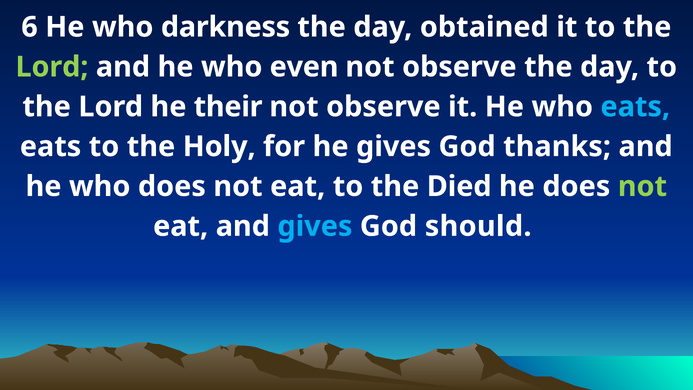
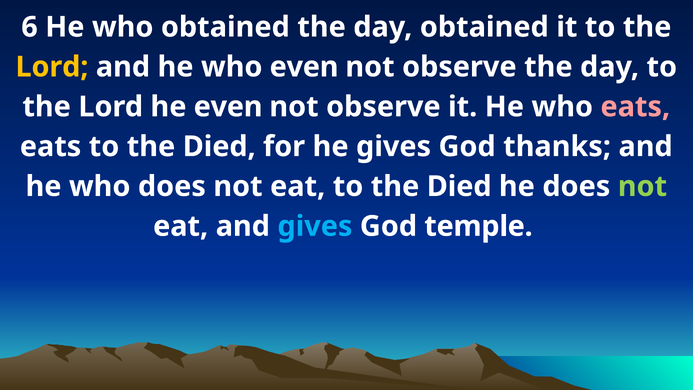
who darkness: darkness -> obtained
Lord at (52, 67) colour: light green -> yellow
he their: their -> even
eats at (635, 107) colour: light blue -> pink
eats to the Holy: Holy -> Died
should: should -> temple
